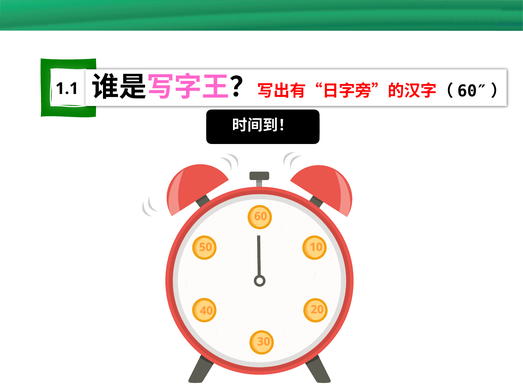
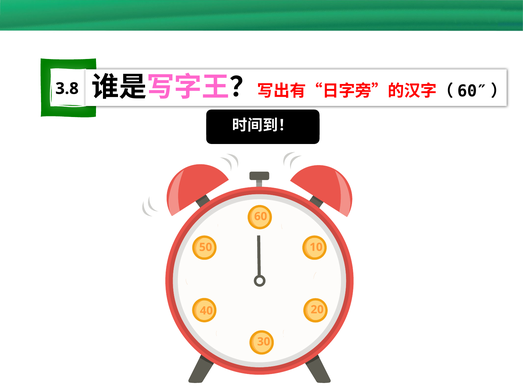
1.1: 1.1 -> 3.8
